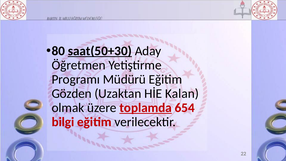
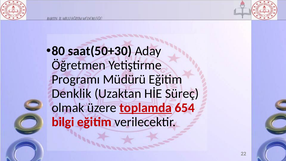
saat(50+30 underline: present -> none
Gözden: Gözden -> Denklik
Kalan: Kalan -> Süreç
